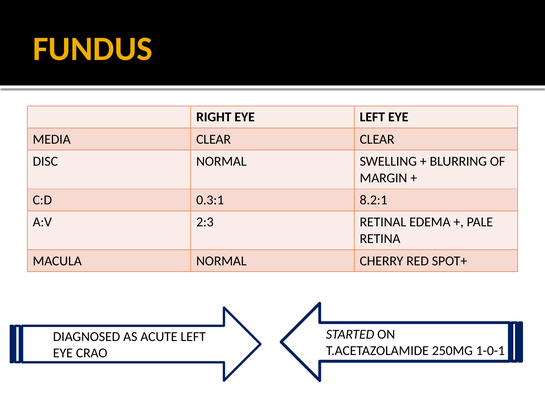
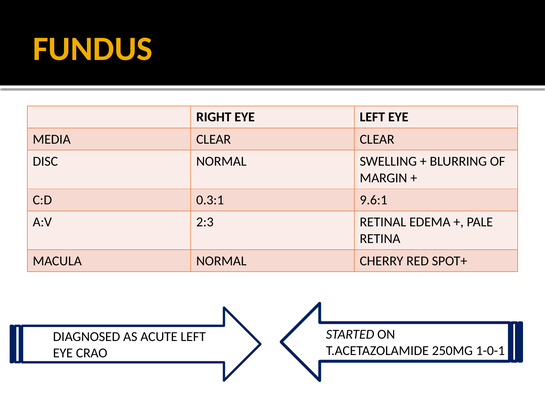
8.2:1: 8.2:1 -> 9.6:1
